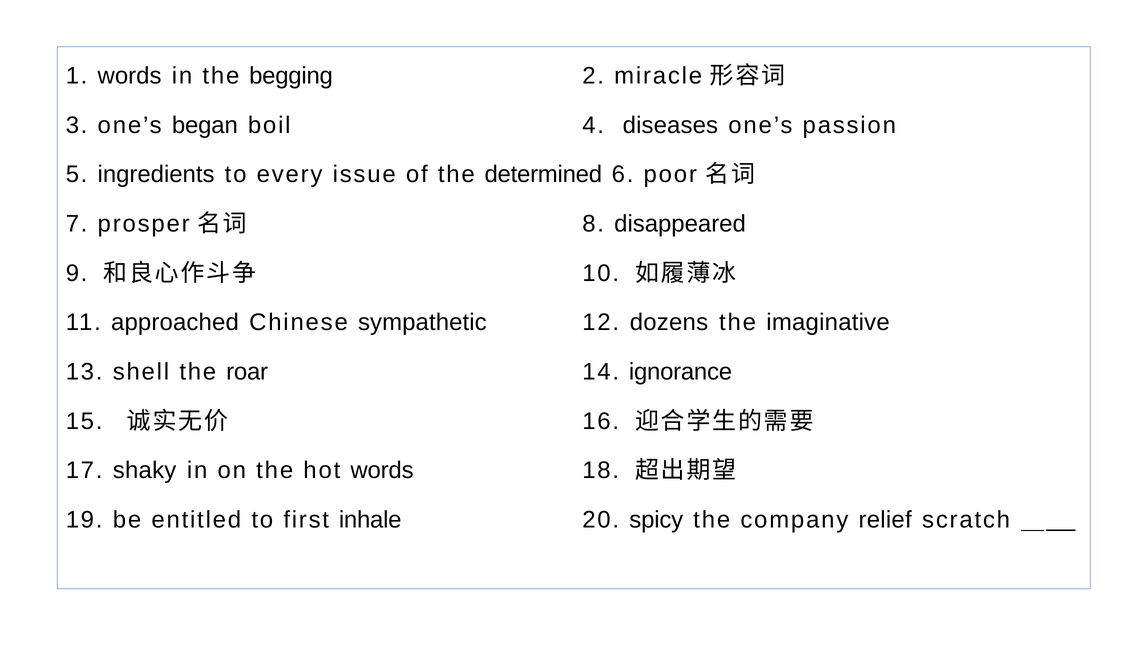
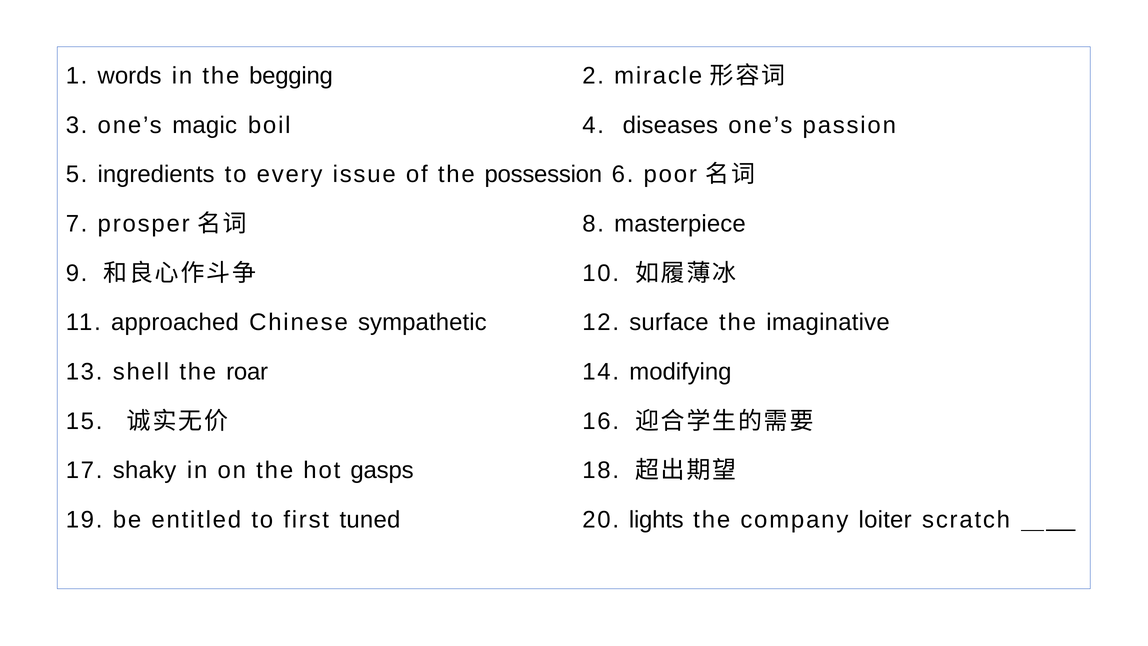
began: began -> magic
determined: determined -> possession
disappeared: disappeared -> masterpiece
dozens: dozens -> surface
ignorance: ignorance -> modifying
hot words: words -> gasps
inhale: inhale -> tuned
spicy: spicy -> lights
relief: relief -> loiter
